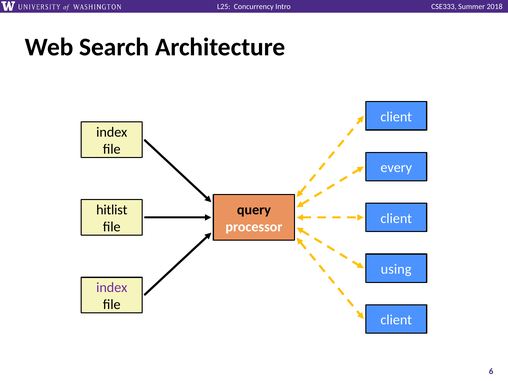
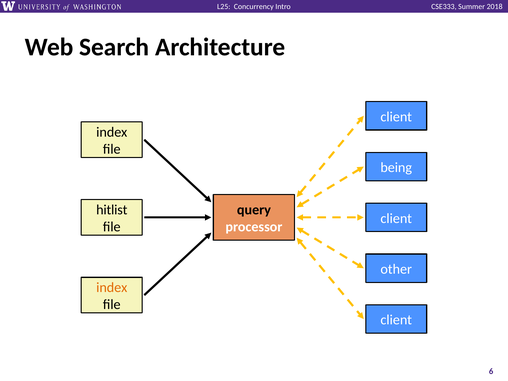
every: every -> being
using: using -> other
index at (112, 288) colour: purple -> orange
